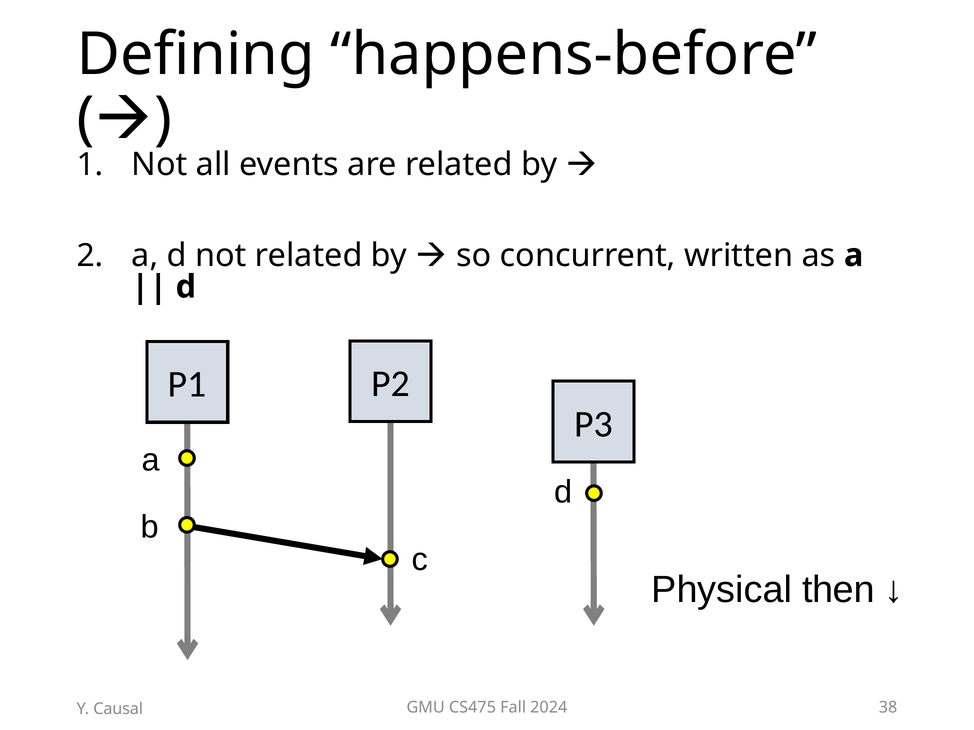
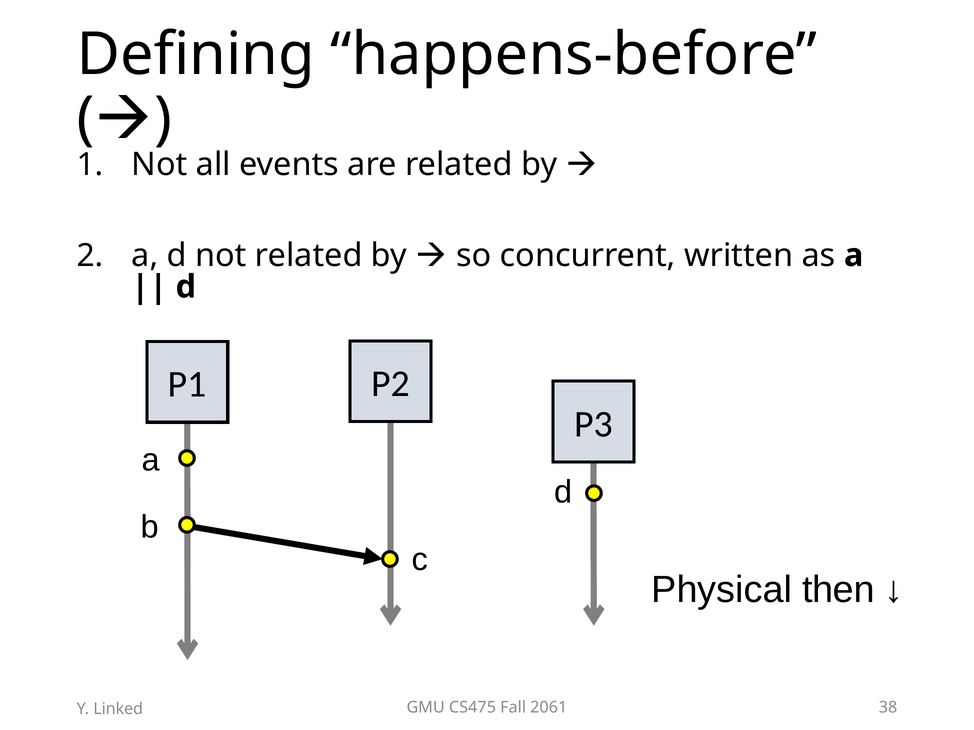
2024: 2024 -> 2061
Causal: Causal -> Linked
